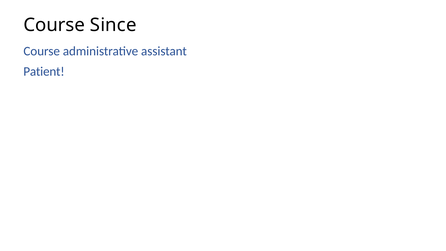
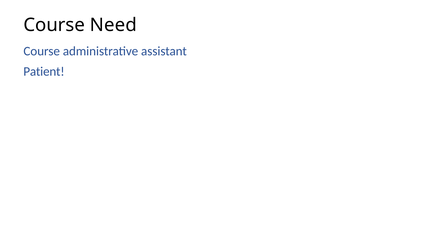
Since: Since -> Need
